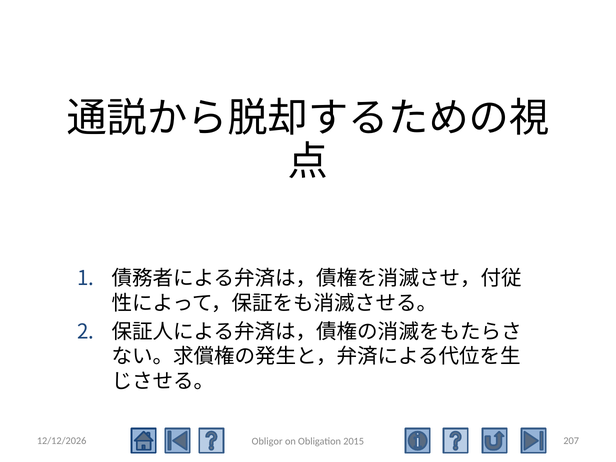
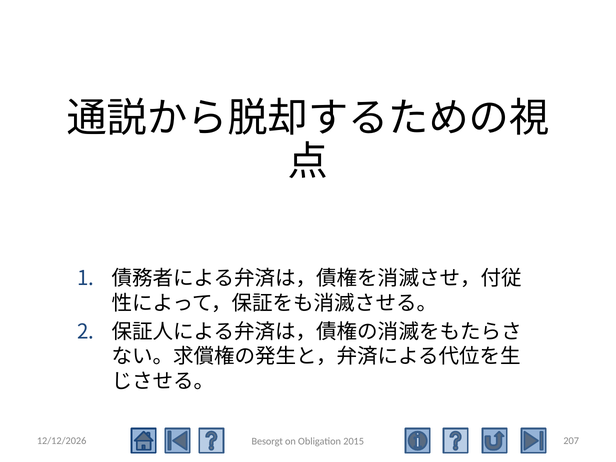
Obligor: Obligor -> Besorgt
